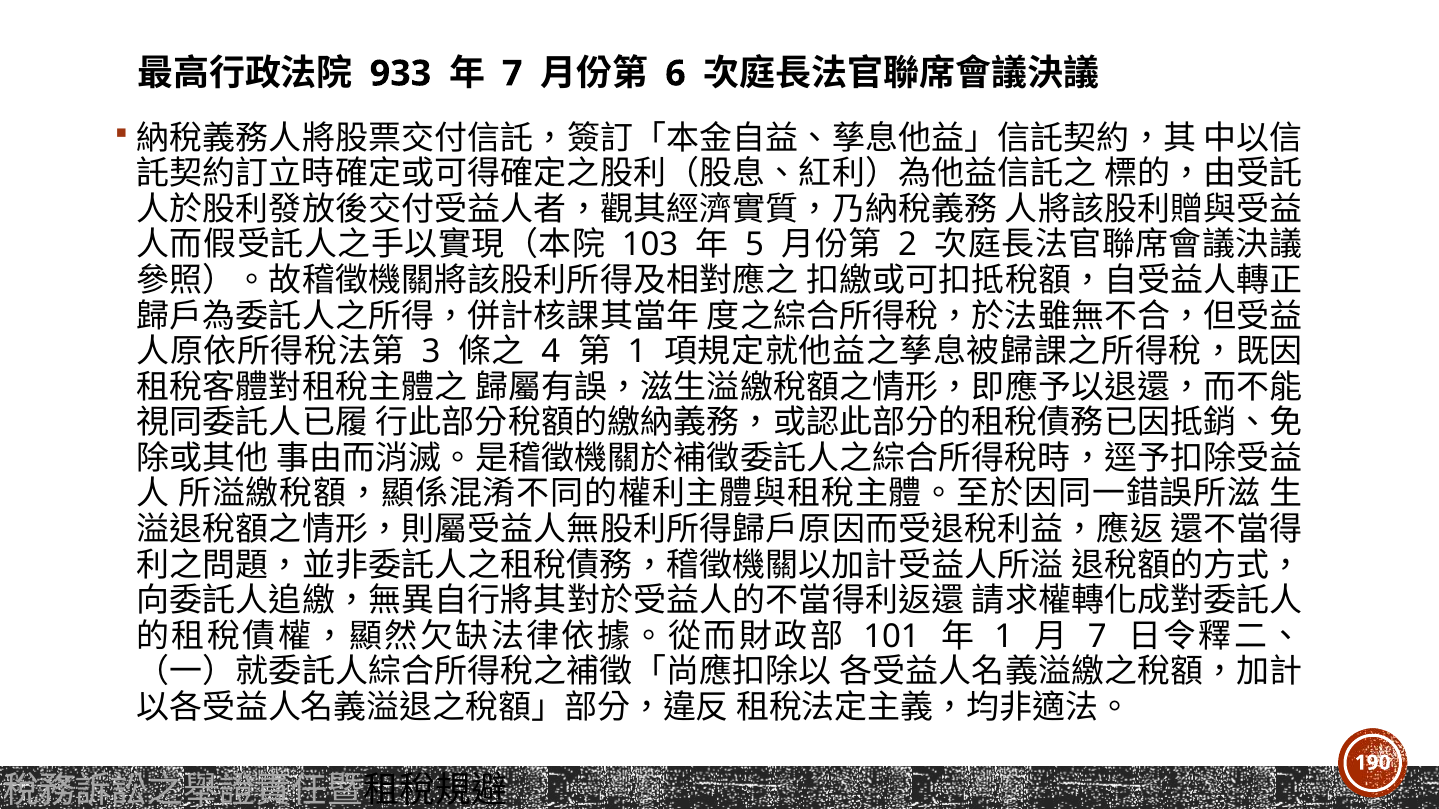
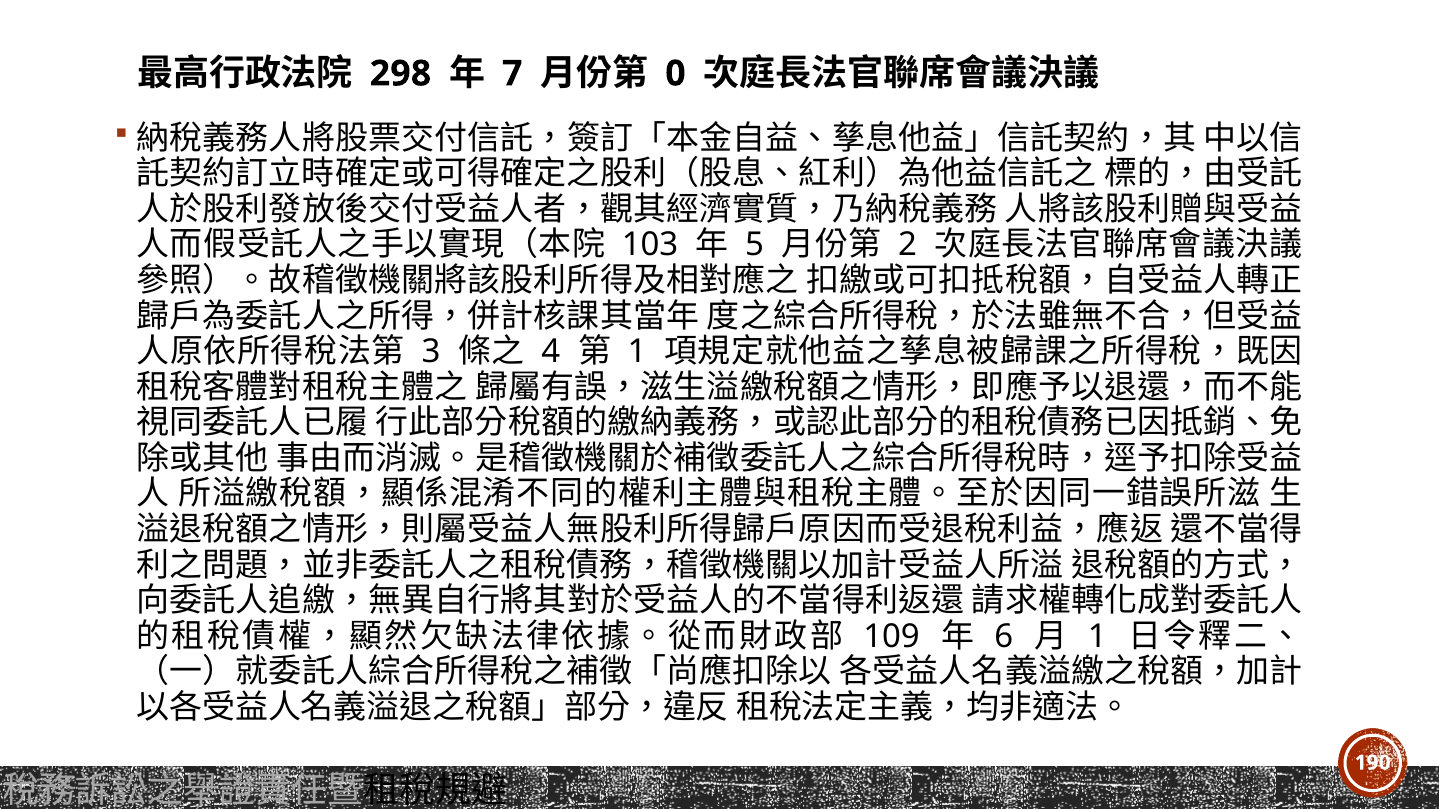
933: 933 -> 298
6: 6 -> 0
101: 101 -> 109
1 at (1004, 637): 1 -> 6
7 at (1097, 637): 7 -> 1
